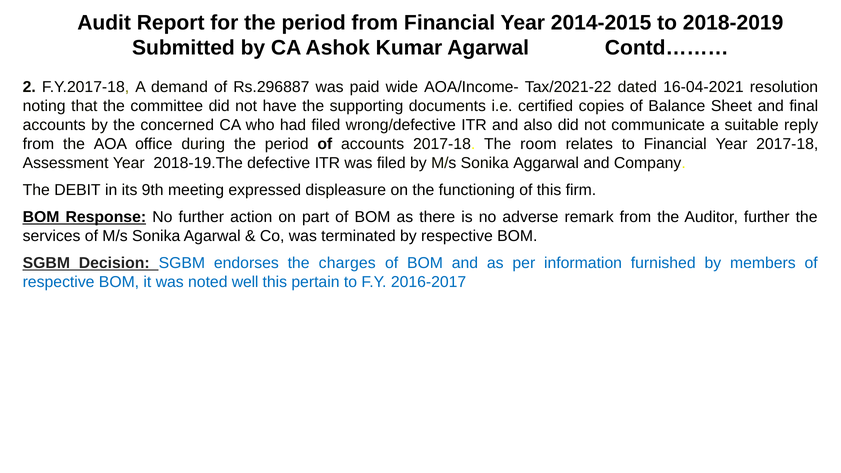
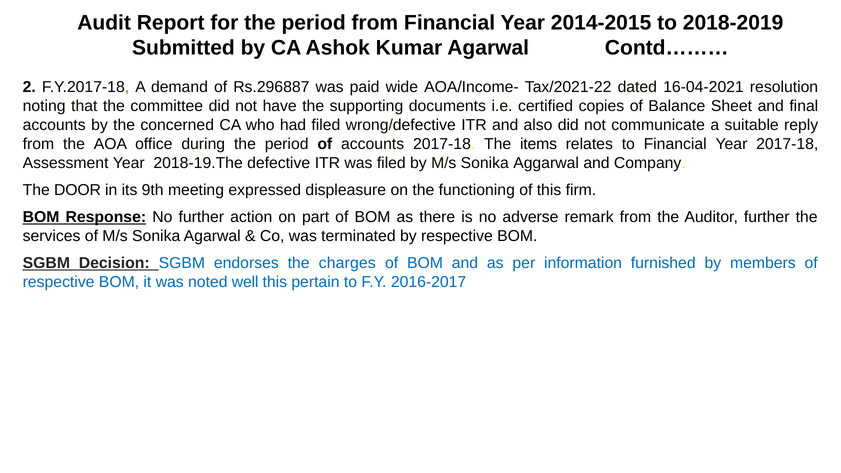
room: room -> items
DEBIT: DEBIT -> DOOR
